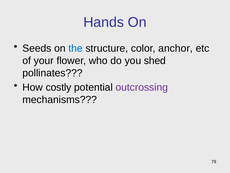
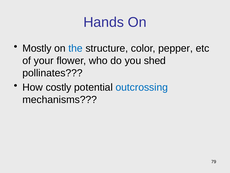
Seeds: Seeds -> Mostly
anchor: anchor -> pepper
outcrossing colour: purple -> blue
